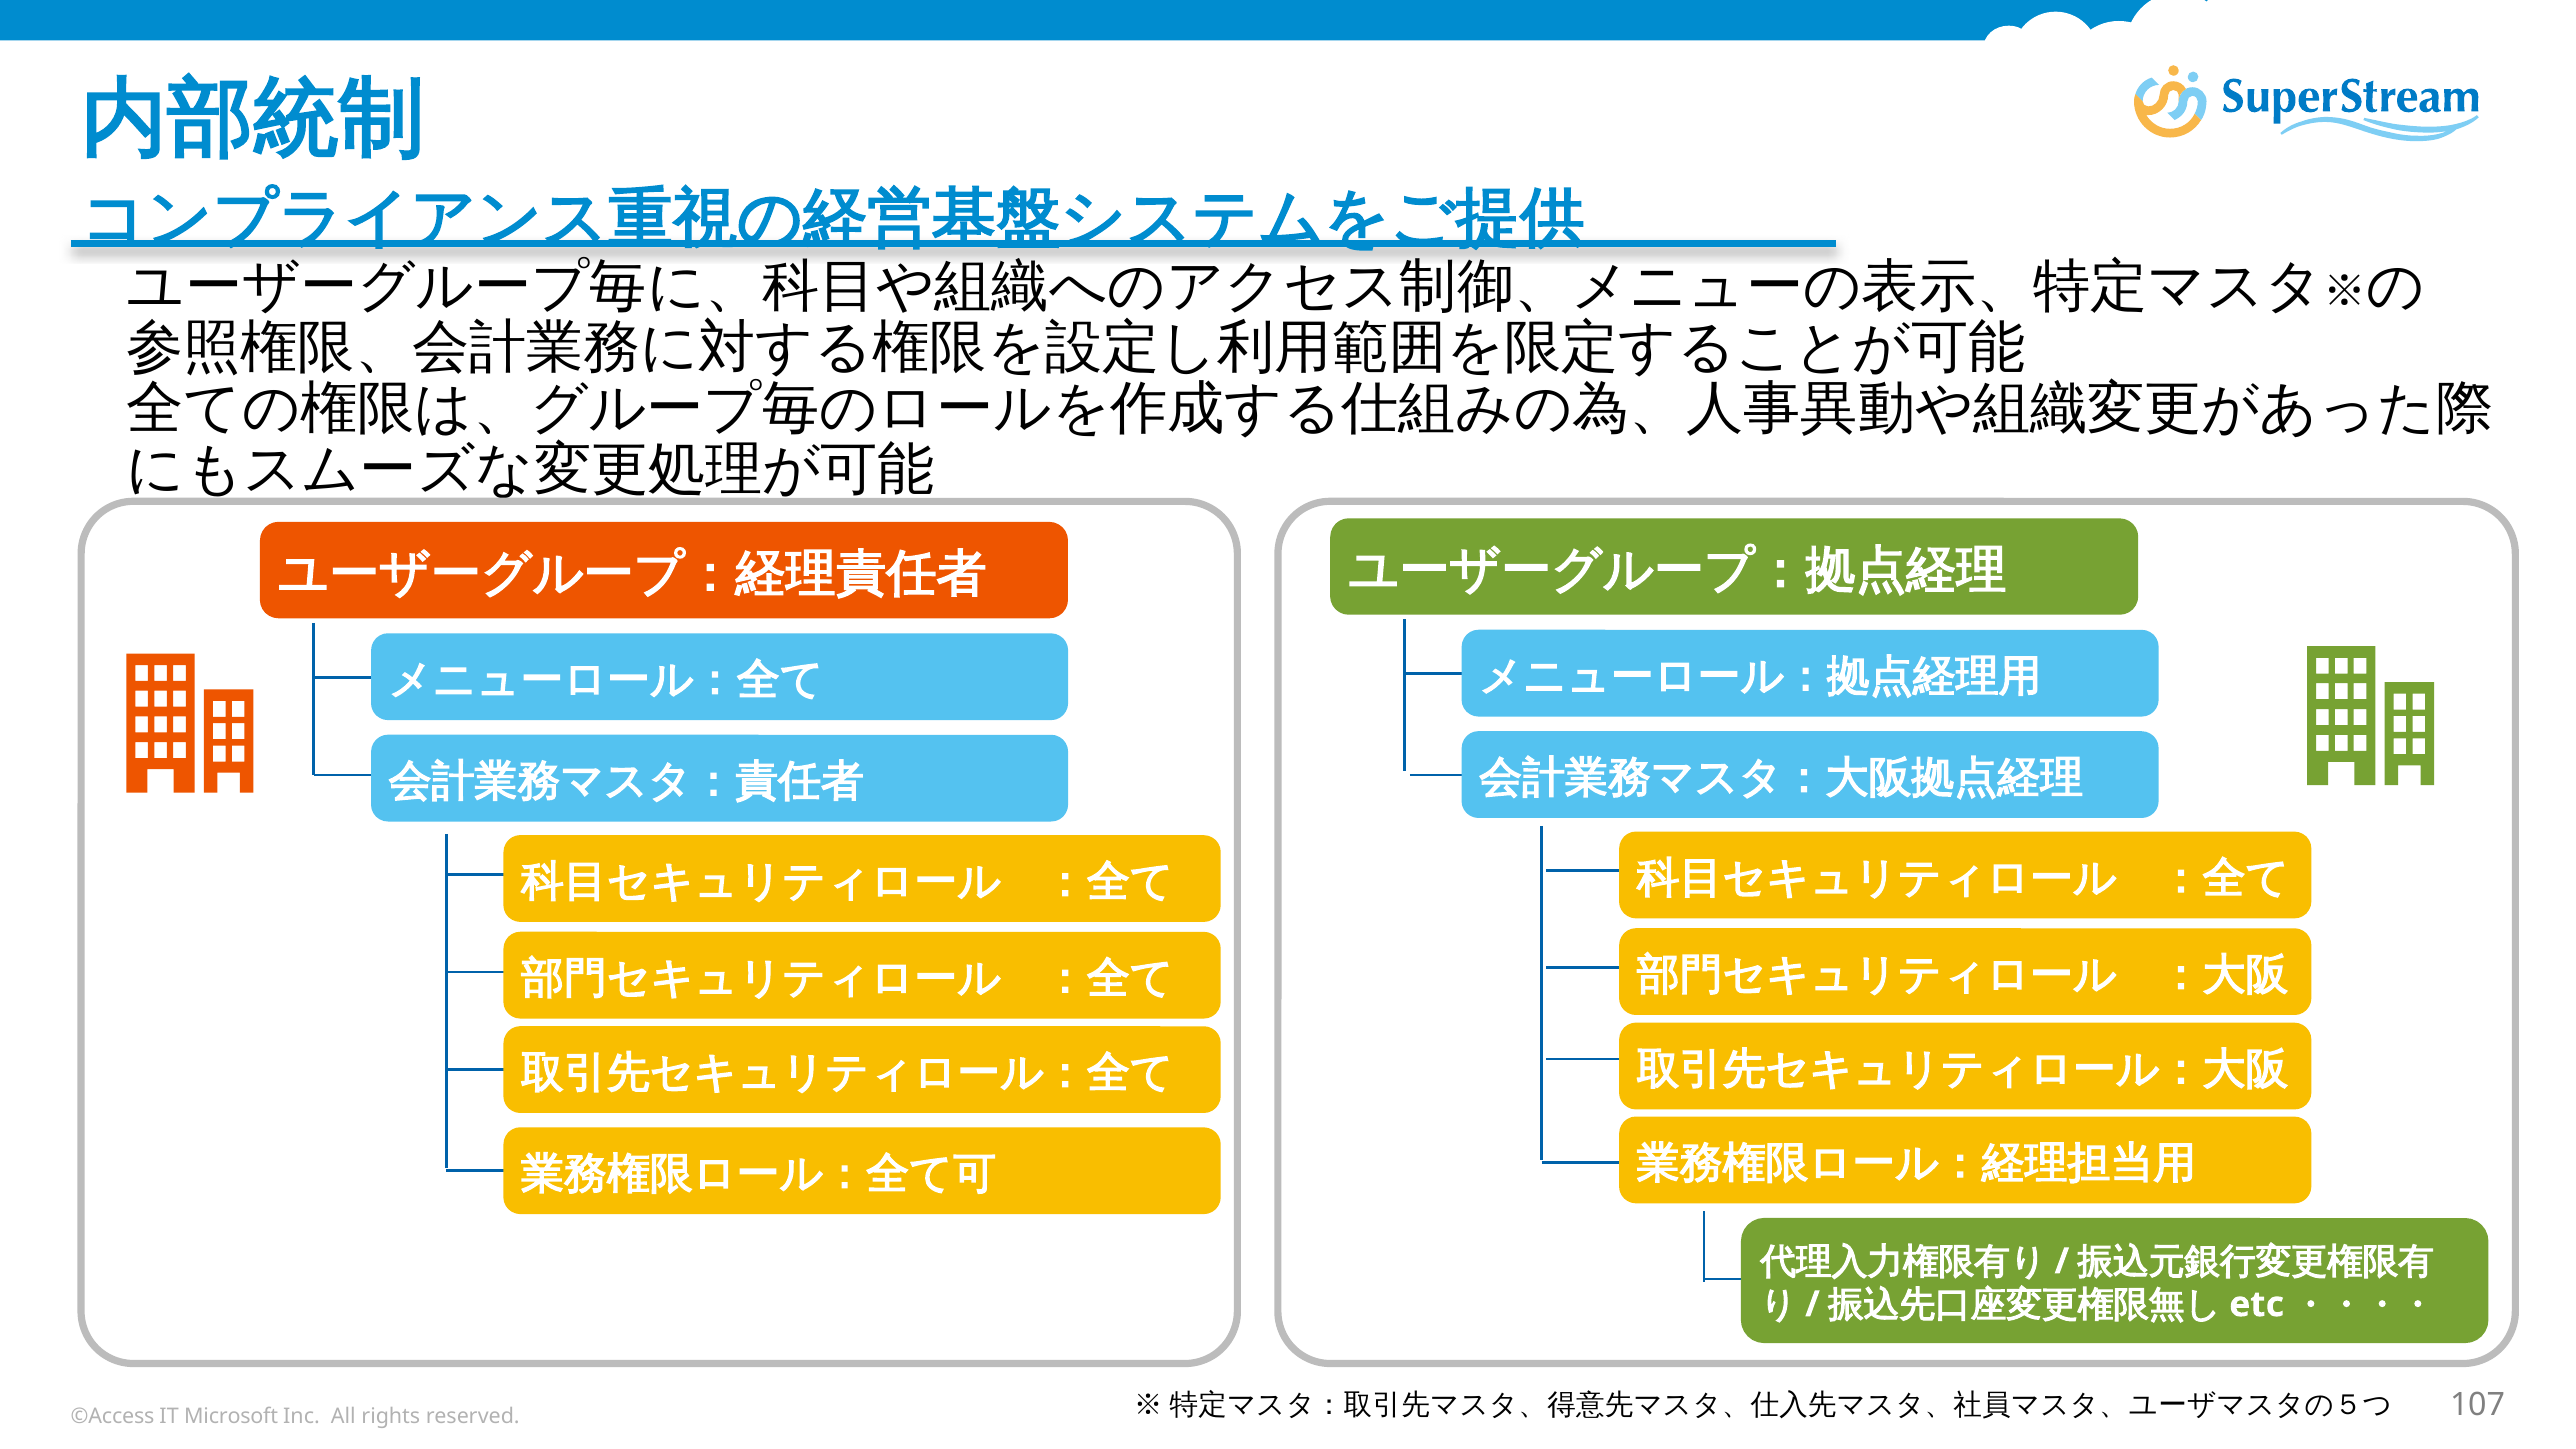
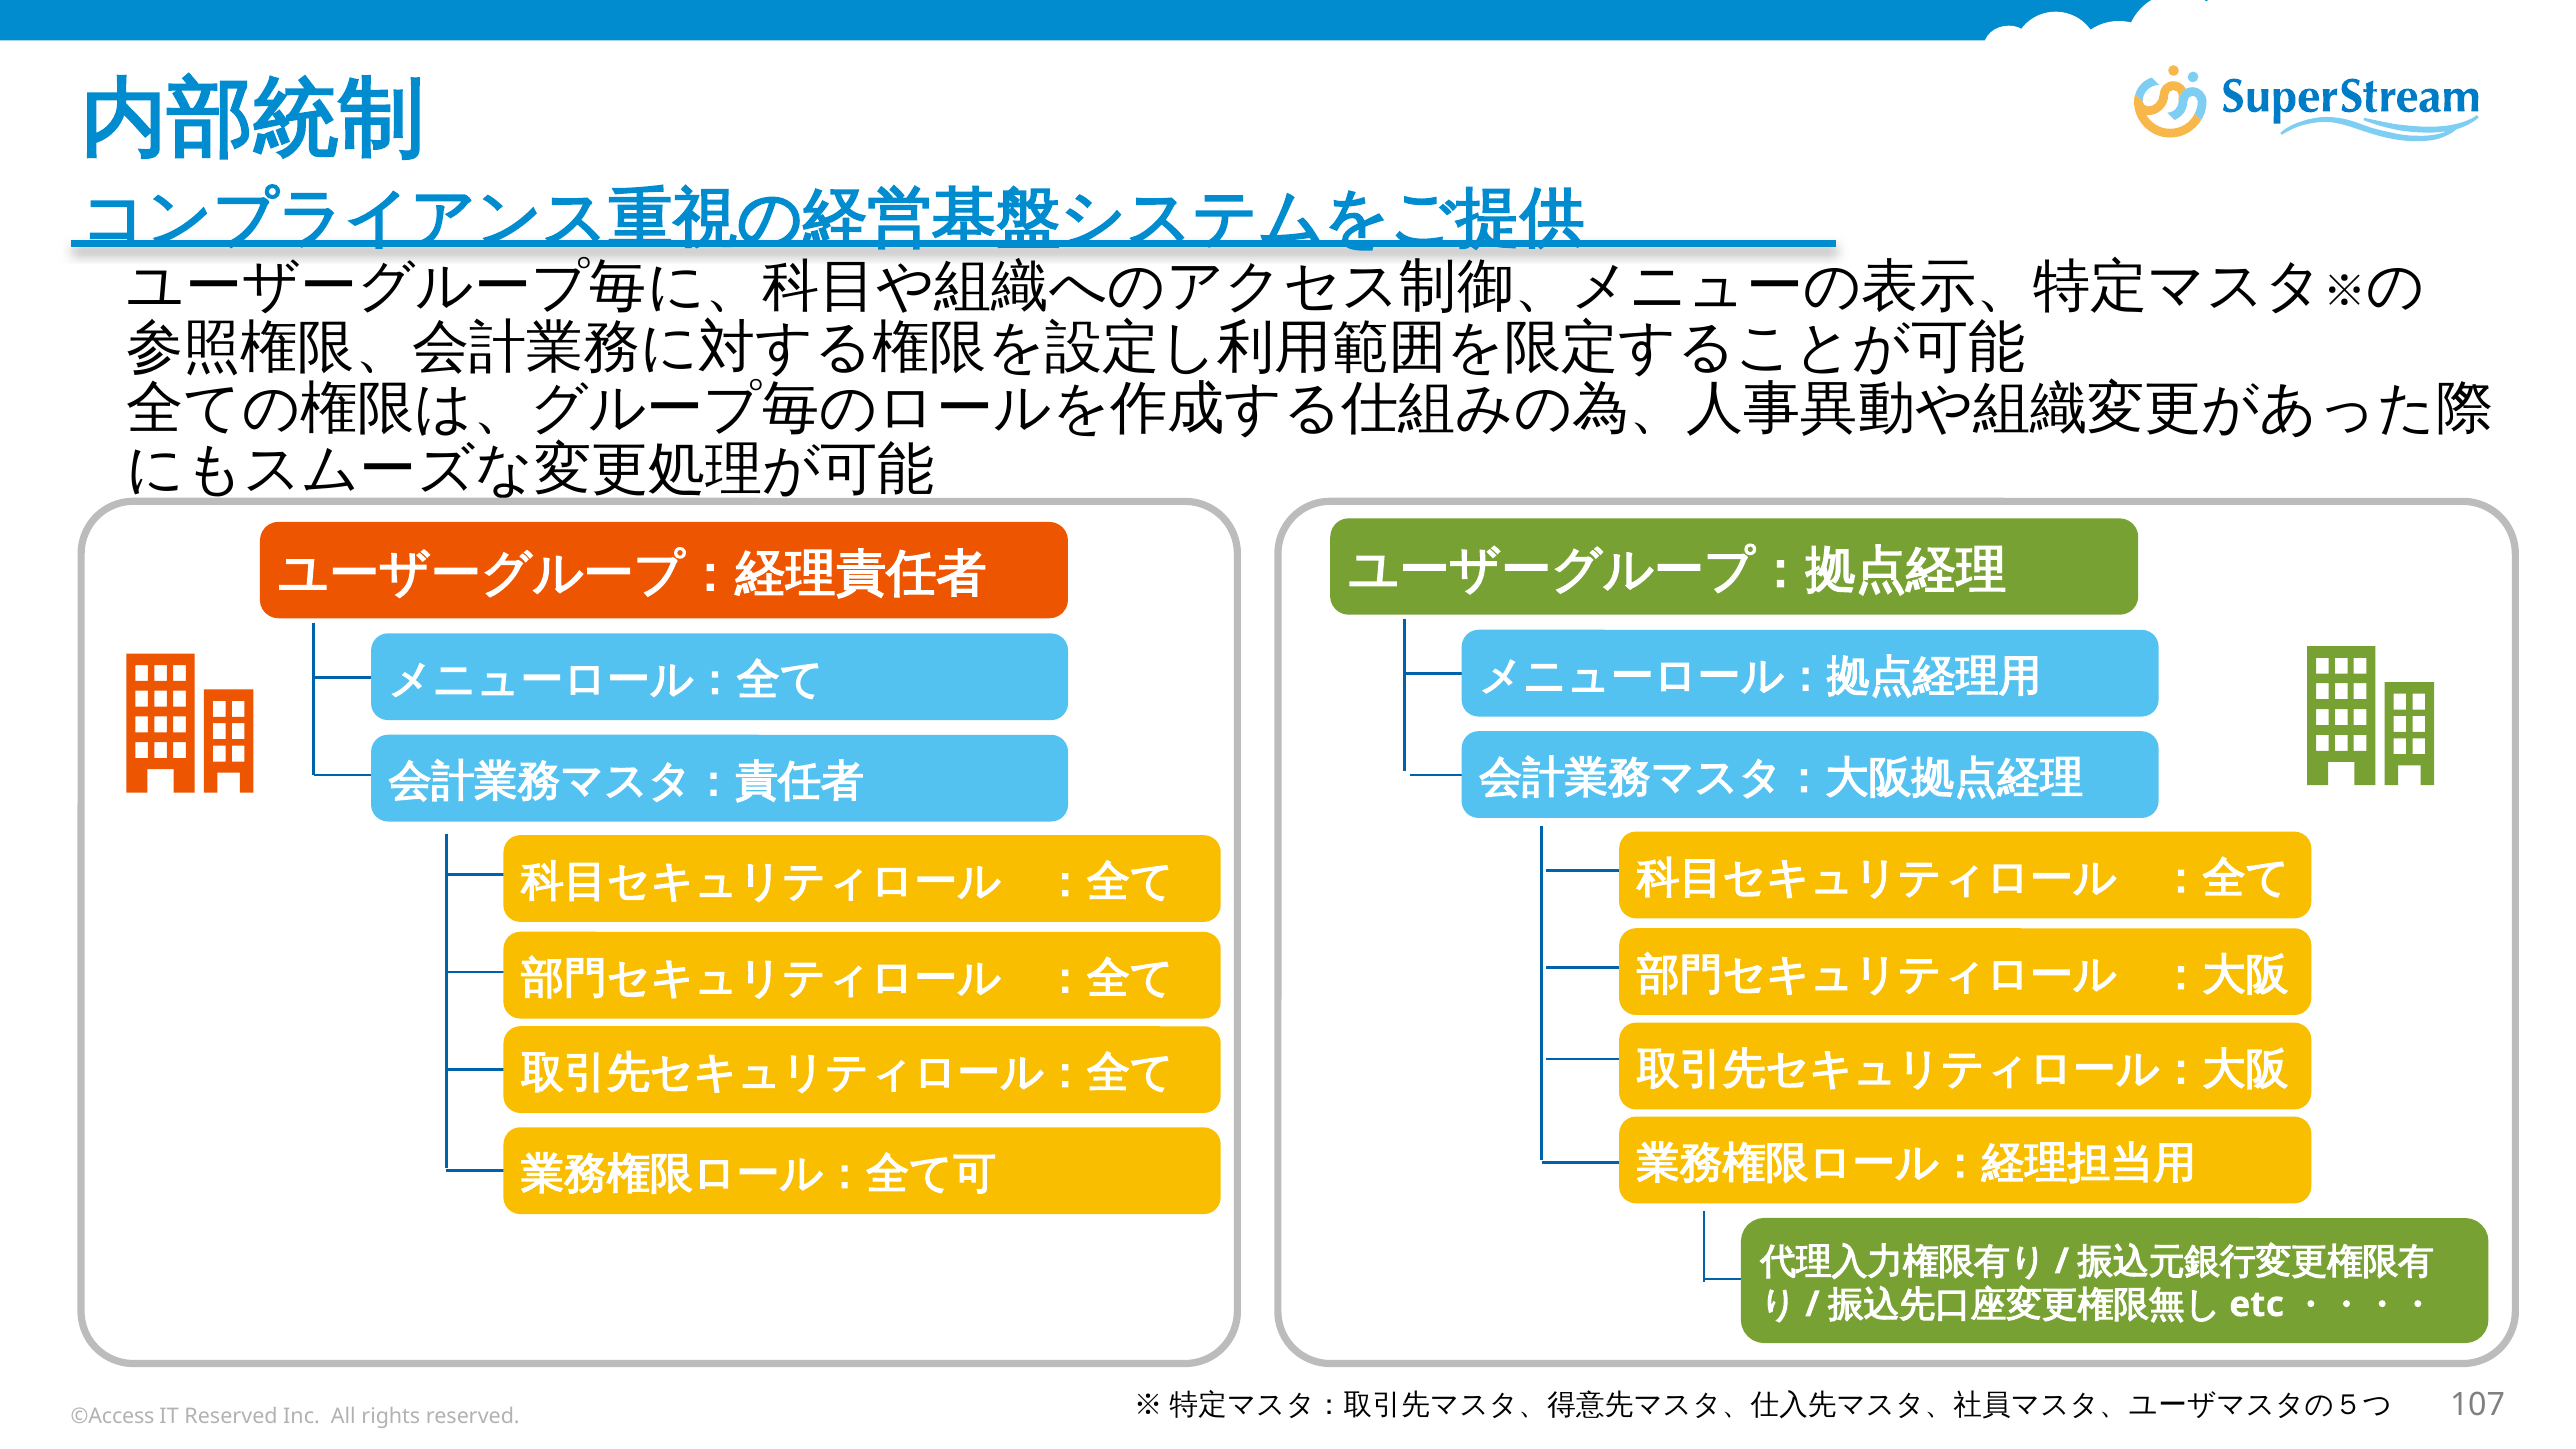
IT Microsoft: Microsoft -> Reserved
